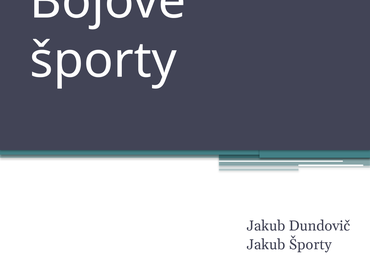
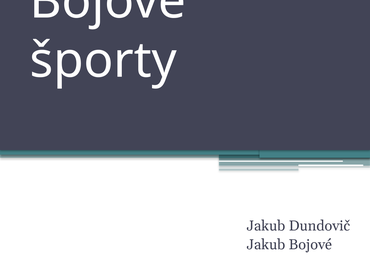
Jakub Športy: Športy -> Bojové
